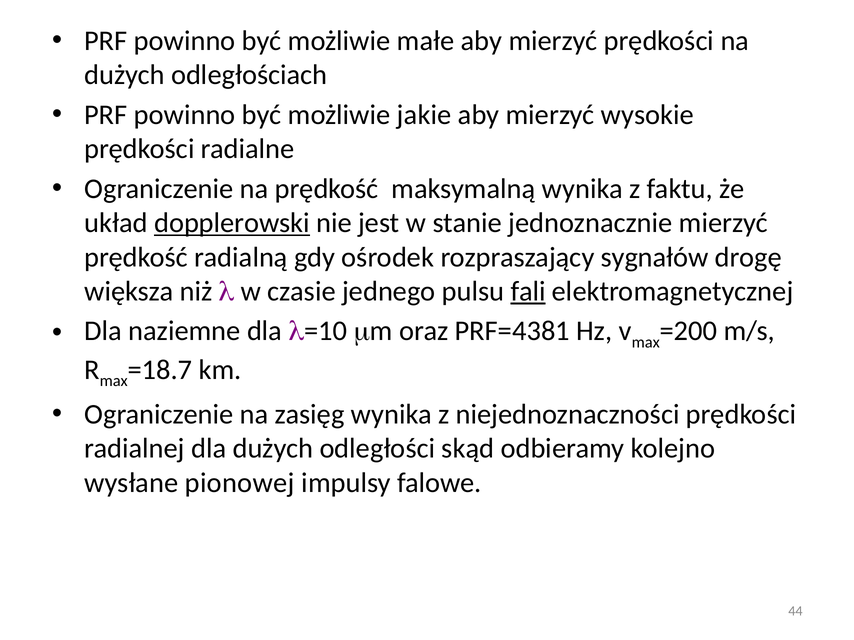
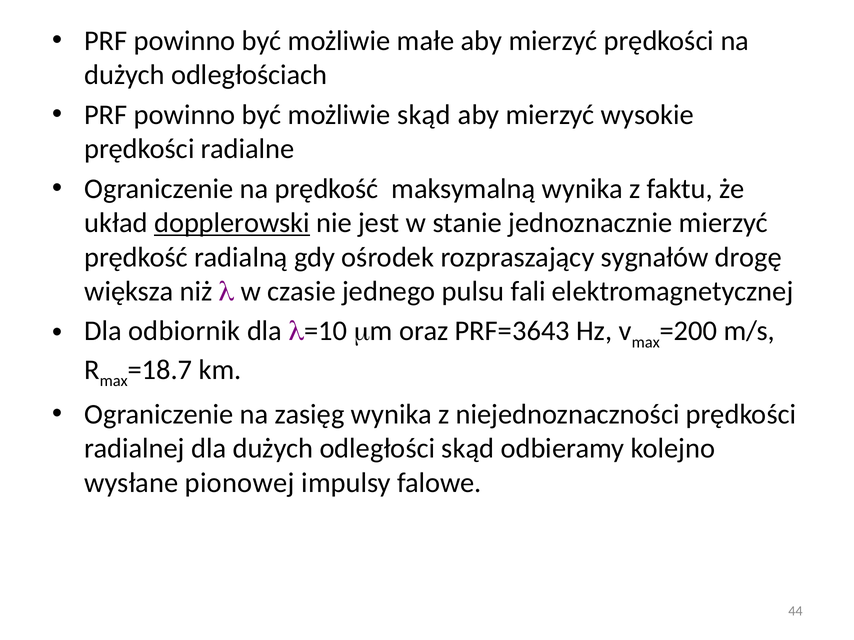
możliwie jakie: jakie -> skąd
fali underline: present -> none
naziemne: naziemne -> odbiornik
PRF=4381: PRF=4381 -> PRF=3643
